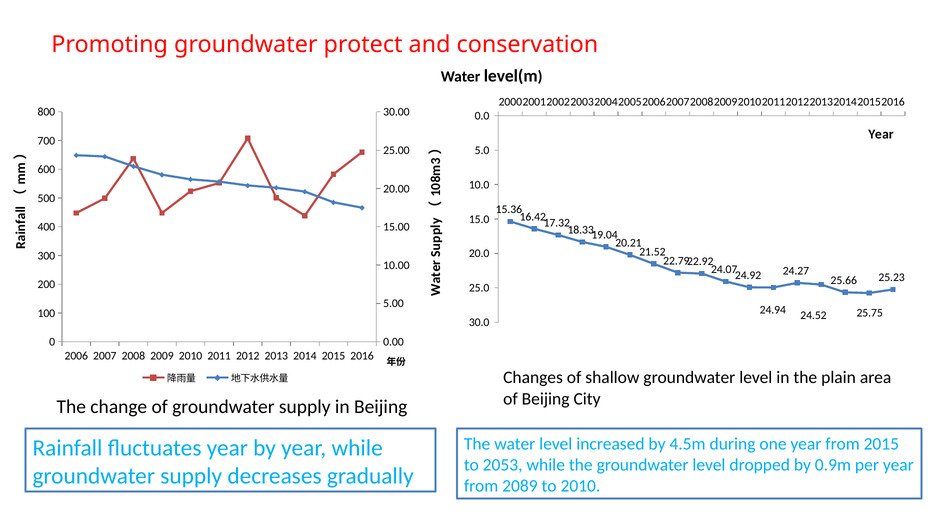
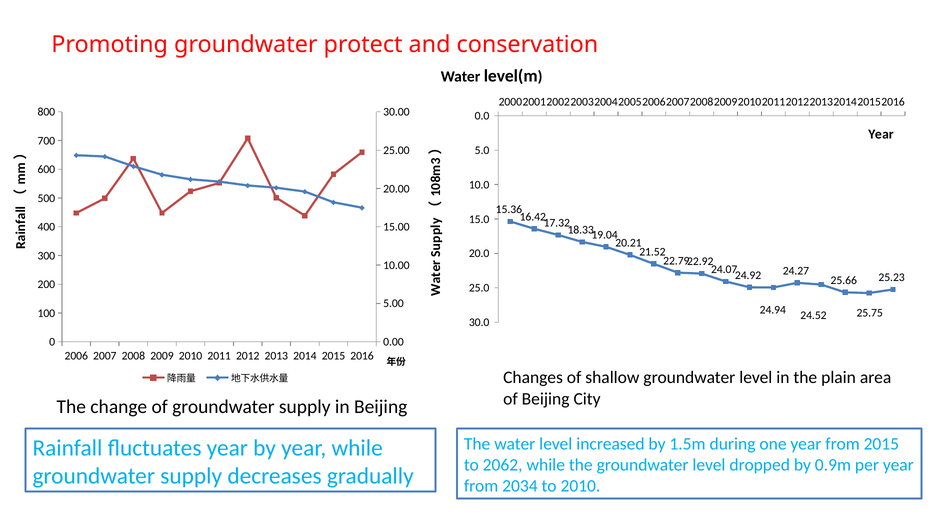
4.5m: 4.5m -> 1.5m
2053: 2053 -> 2062
2089: 2089 -> 2034
